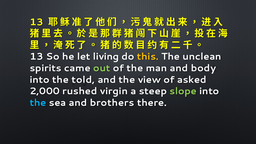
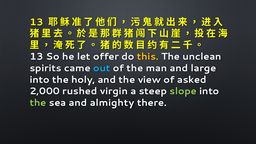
living: living -> offer
out colour: light green -> light blue
body: body -> large
told: told -> holy
the at (38, 103) colour: light blue -> light green
brothers: brothers -> almighty
